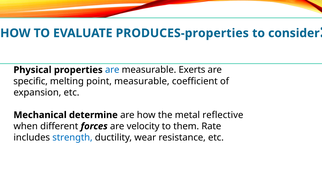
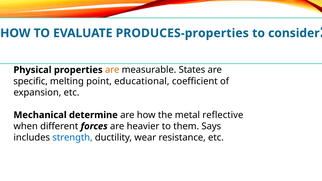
are at (112, 70) colour: blue -> orange
Exerts: Exerts -> States
point measurable: measurable -> educational
velocity: velocity -> heavier
Rate: Rate -> Says
